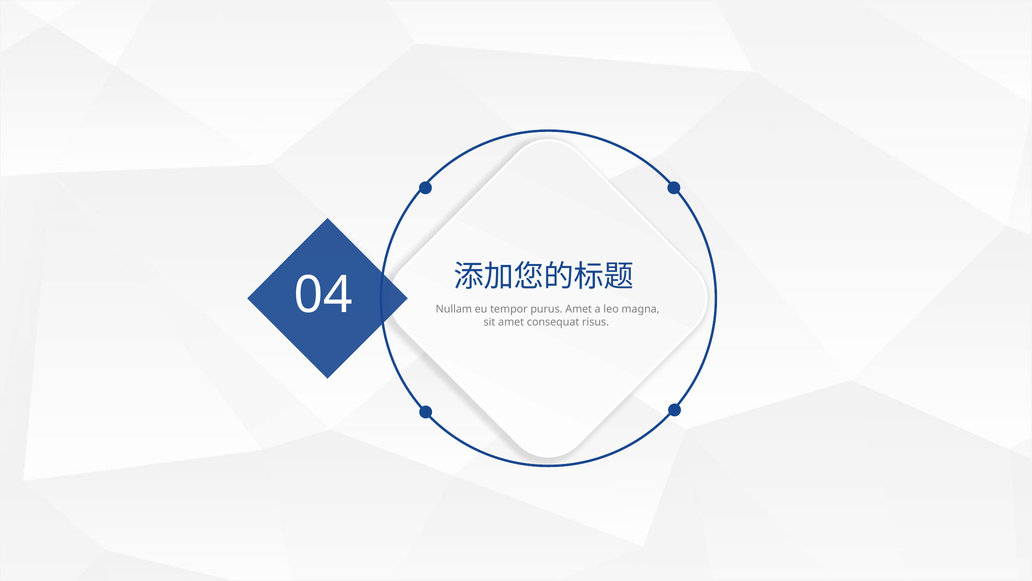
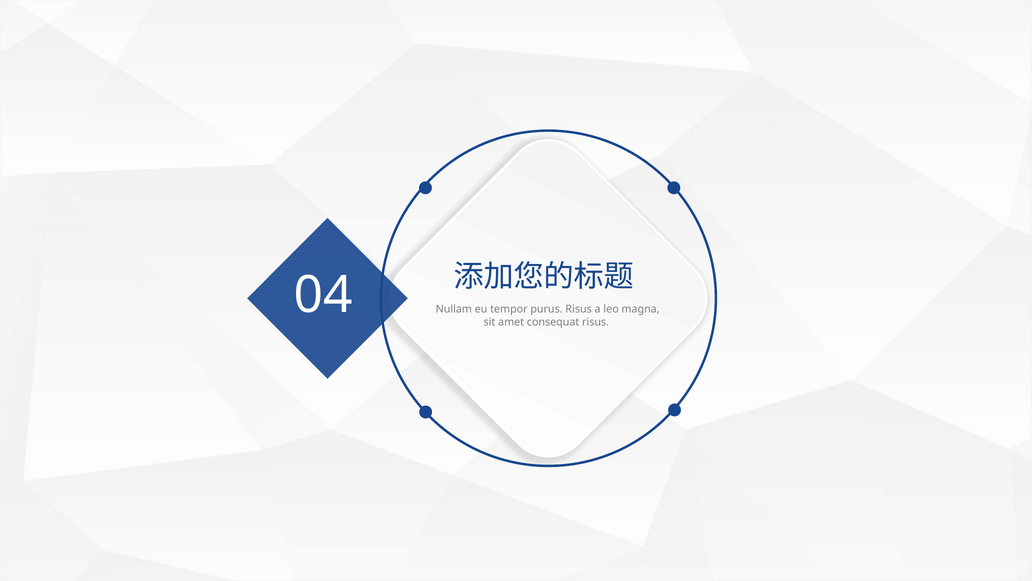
purus Amet: Amet -> Risus
